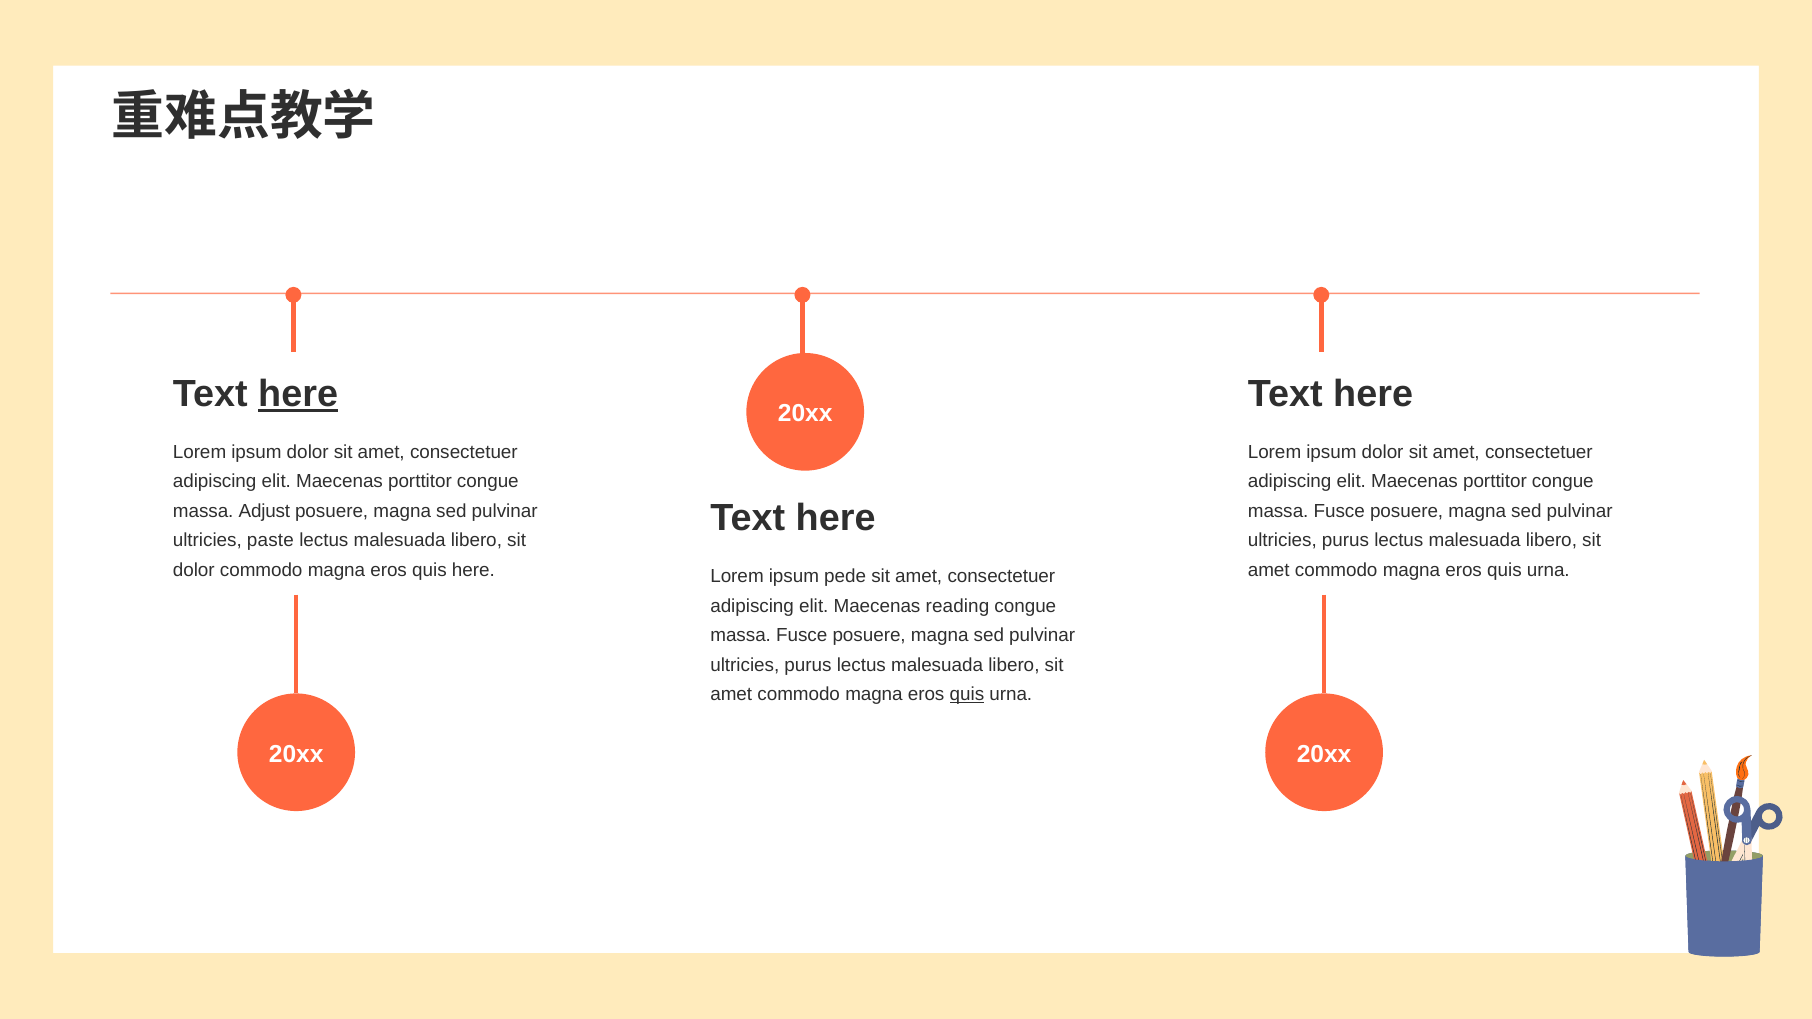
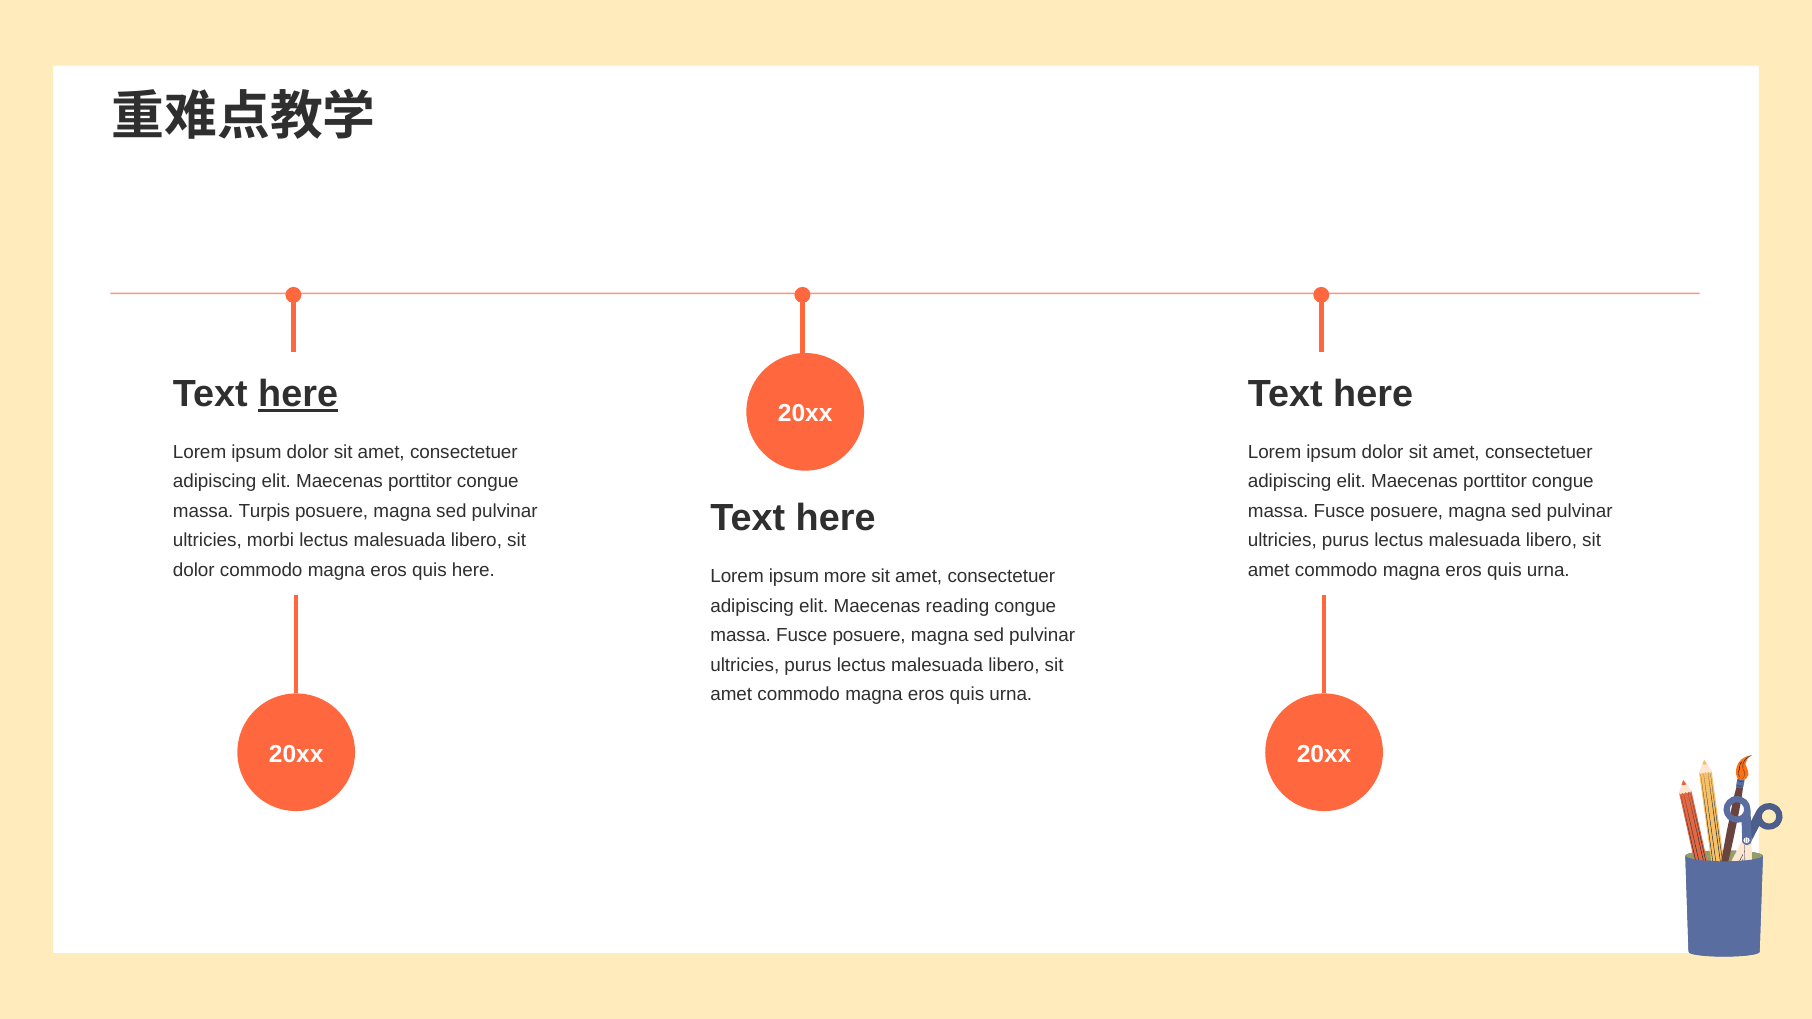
Adjust: Adjust -> Turpis
paste: paste -> morbi
pede: pede -> more
quis at (967, 695) underline: present -> none
